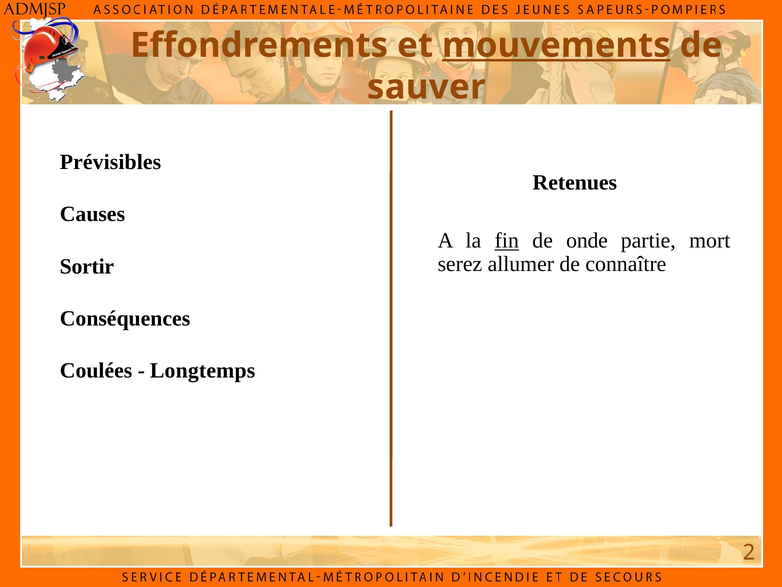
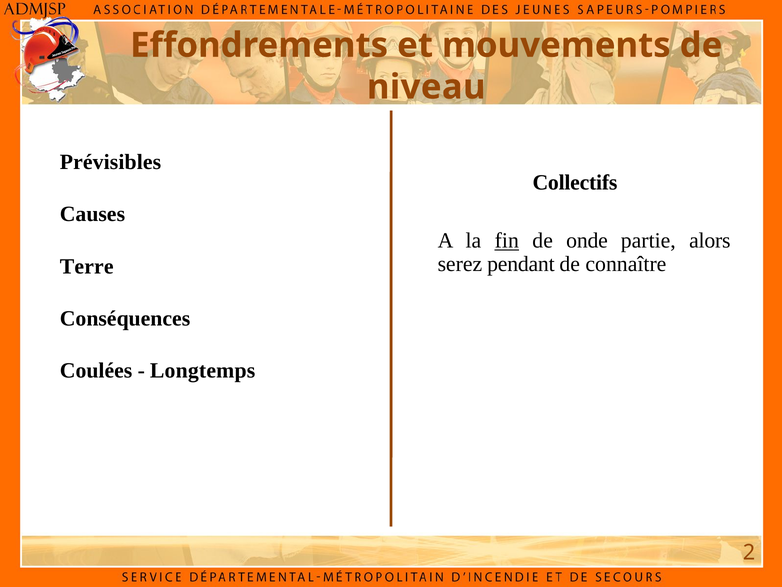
mouvements underline: present -> none
sauver: sauver -> niveau
Retenues: Retenues -> Collectifs
mort: mort -> alors
allumer: allumer -> pendant
Sortir: Sortir -> Terre
